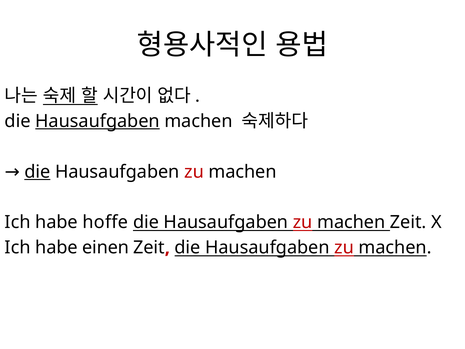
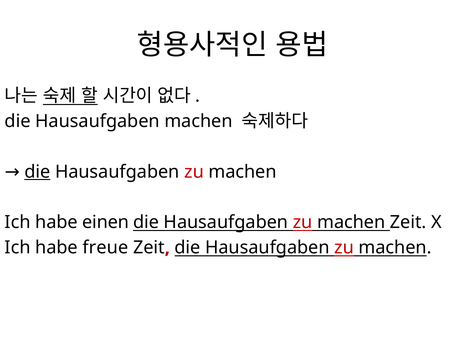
Hausaufgaben at (97, 121) underline: present -> none
hoffe: hoffe -> einen
einen: einen -> freue
